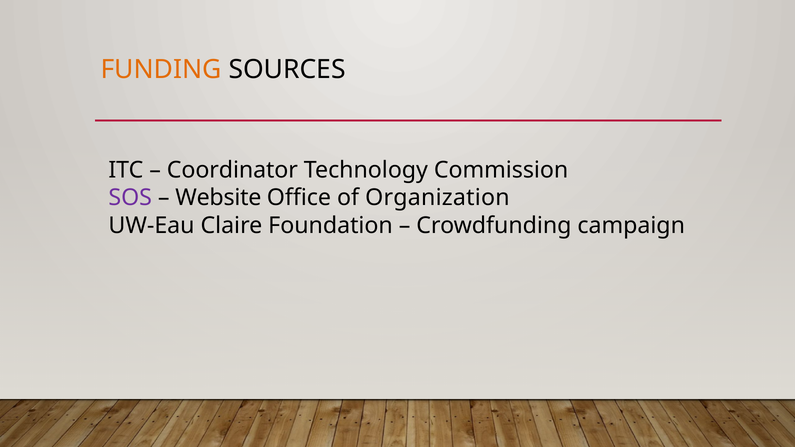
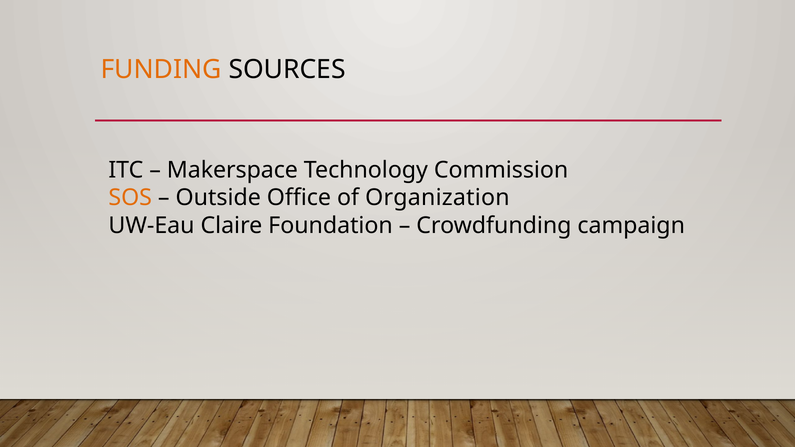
Coordinator: Coordinator -> Makerspace
SOS colour: purple -> orange
Website: Website -> Outside
